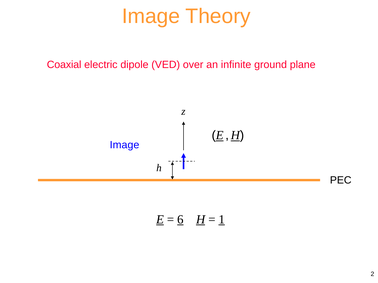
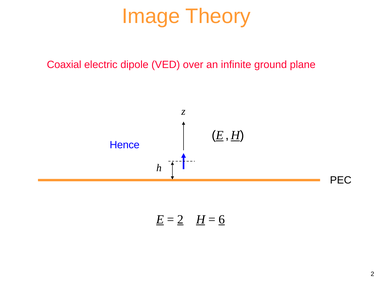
Image at (125, 145): Image -> Hence
6 at (180, 220): 6 -> 2
1: 1 -> 6
